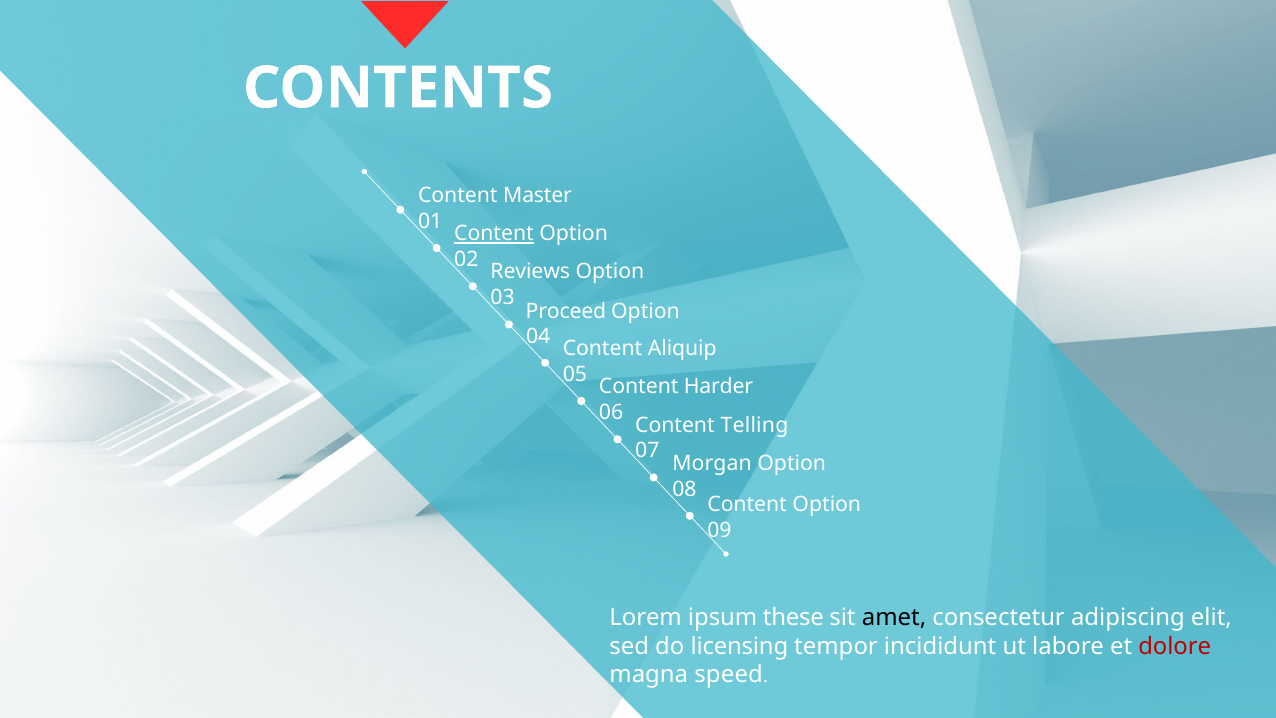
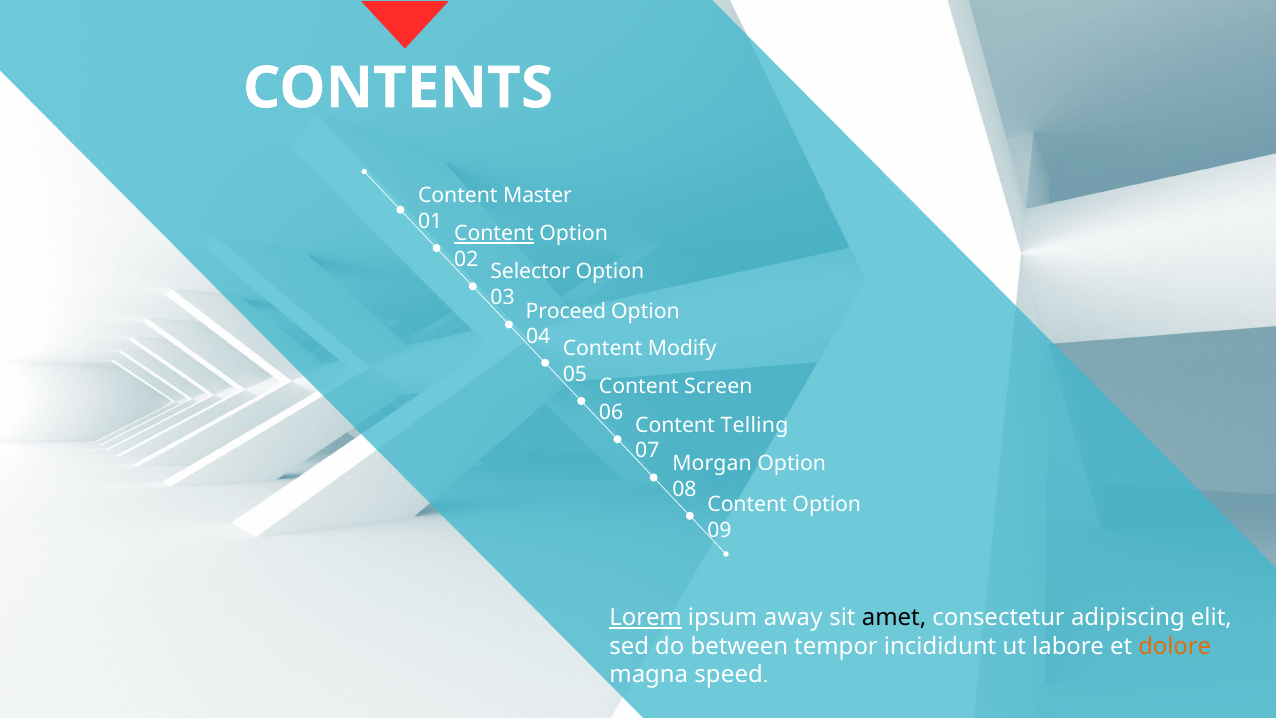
Reviews: Reviews -> Selector
Aliquip: Aliquip -> Modify
Harder: Harder -> Screen
Lorem underline: none -> present
these: these -> away
licensing: licensing -> between
dolore colour: red -> orange
